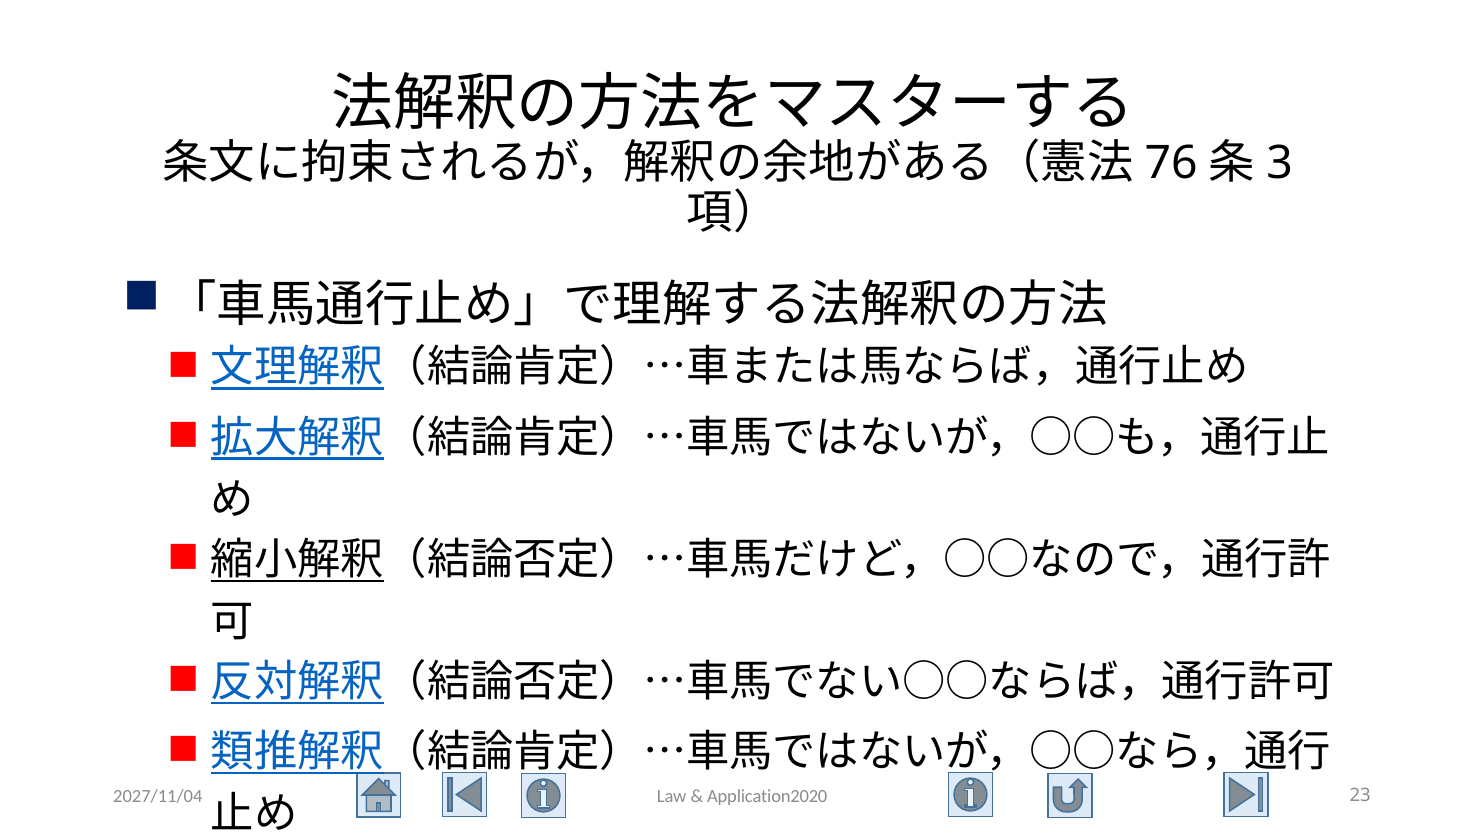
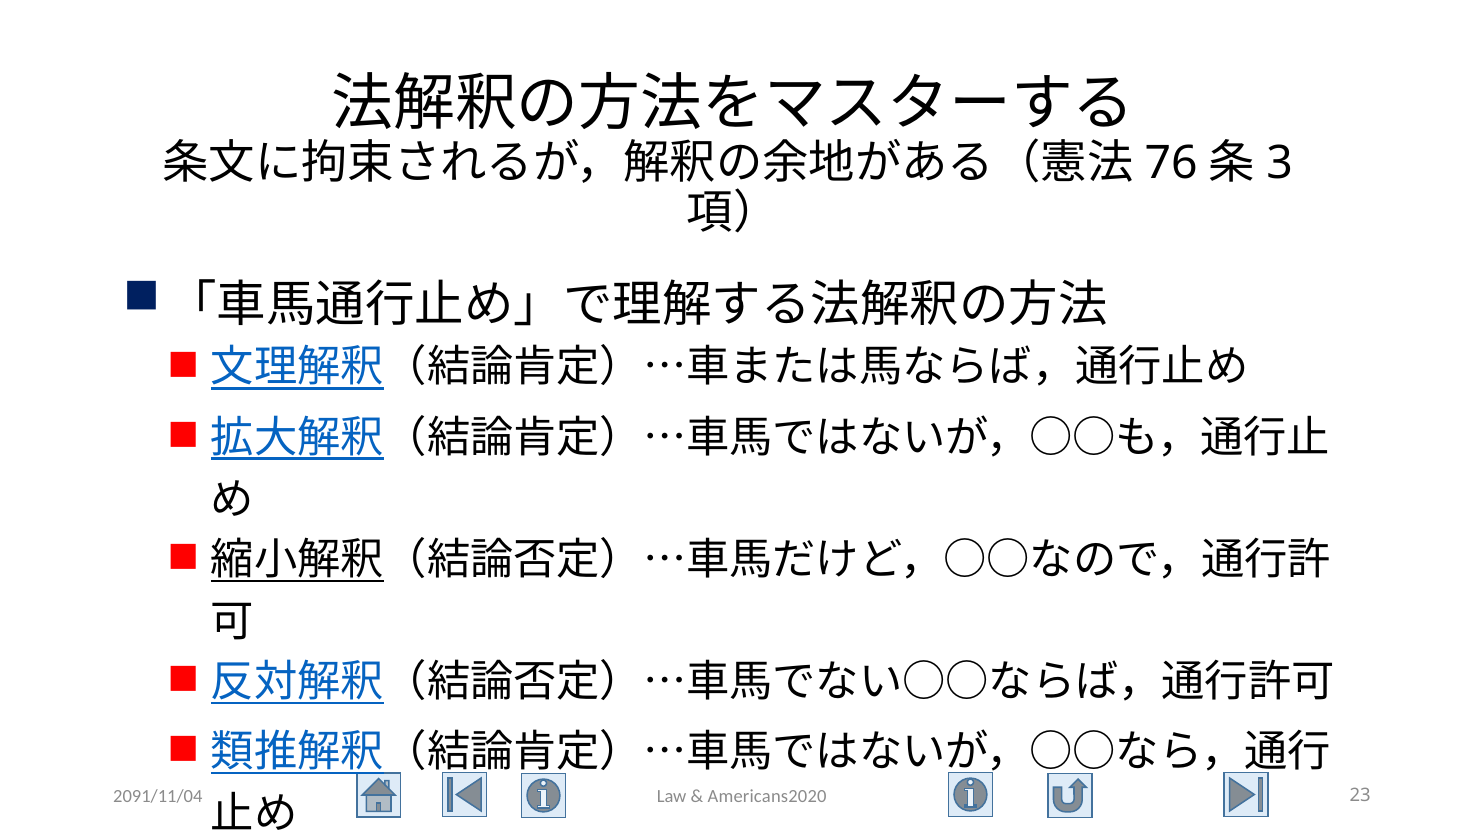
2027/11/04: 2027/11/04 -> 2091/11/04
Application2020: Application2020 -> Americans2020
